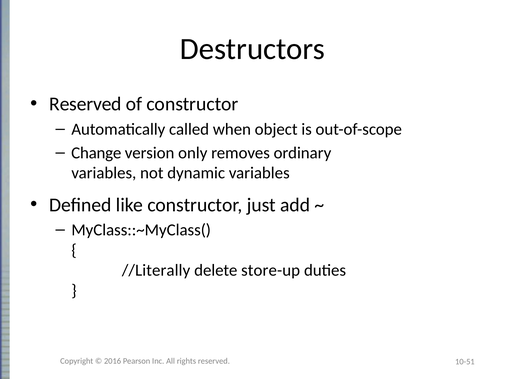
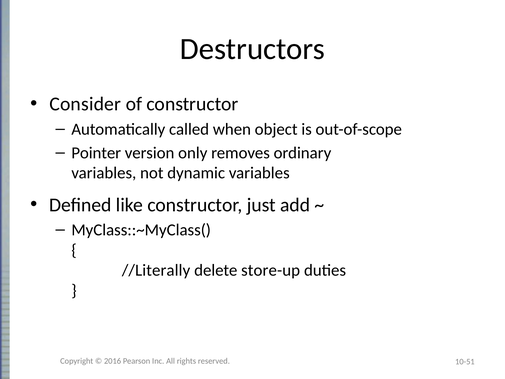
Reserved at (85, 104): Reserved -> Consider
Change: Change -> Pointer
